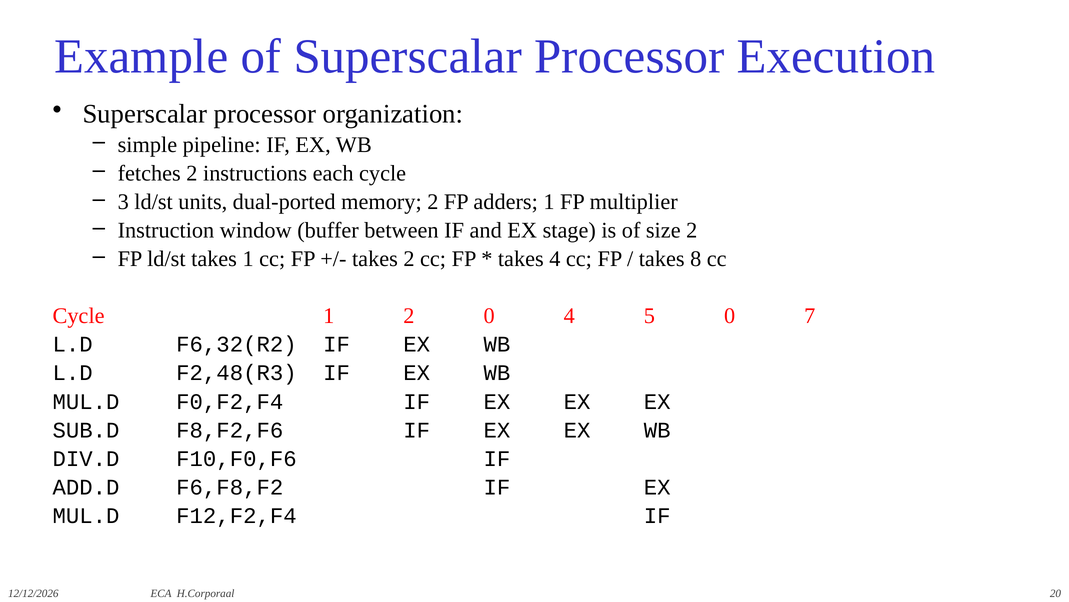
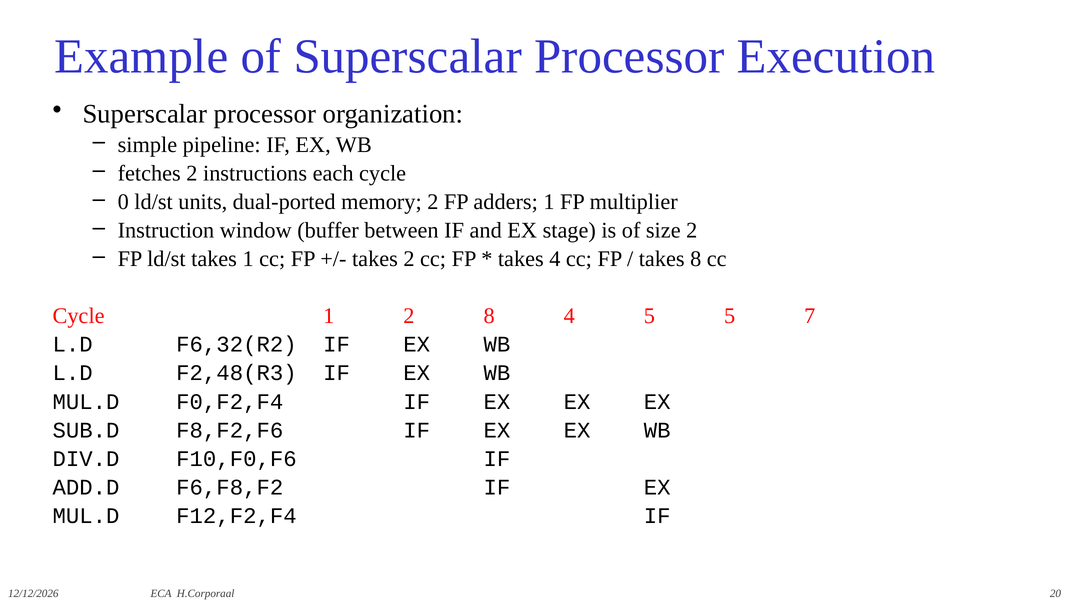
3: 3 -> 0
2 0: 0 -> 8
5 0: 0 -> 5
